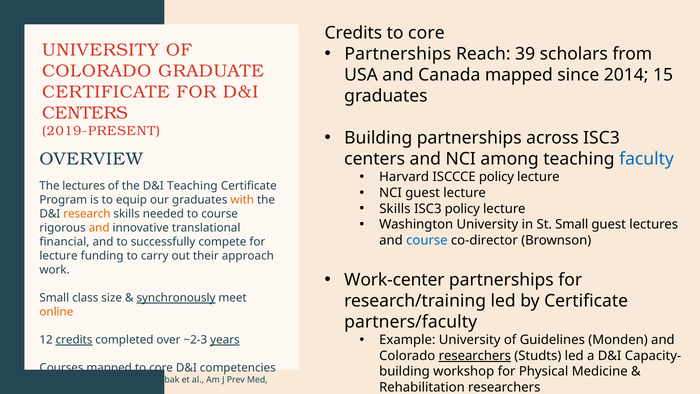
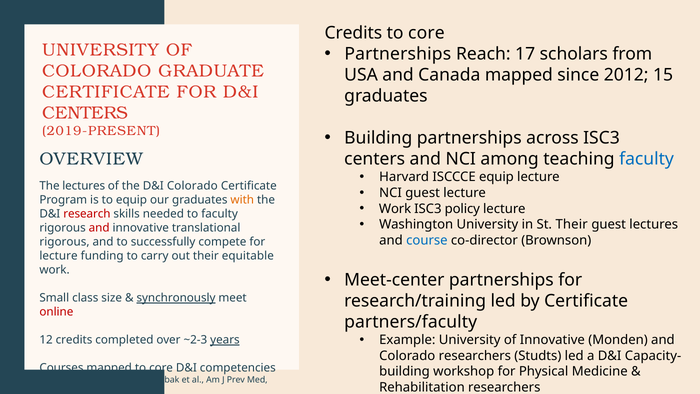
39: 39 -> 17
2014: 2014 -> 2012
ISCCCE policy: policy -> equip
D&I Teaching: Teaching -> Colorado
Skills at (395, 209): Skills -> Work
research colour: orange -> red
to course: course -> faculty
St Small: Small -> Their
and at (99, 228) colour: orange -> red
financial at (64, 242): financial -> rigorous
approach: approach -> equitable
Work-center: Work-center -> Meet-center
online colour: orange -> red
of Guidelines: Guidelines -> Innovative
credits at (74, 340) underline: present -> none
researchers at (475, 356) underline: present -> none
